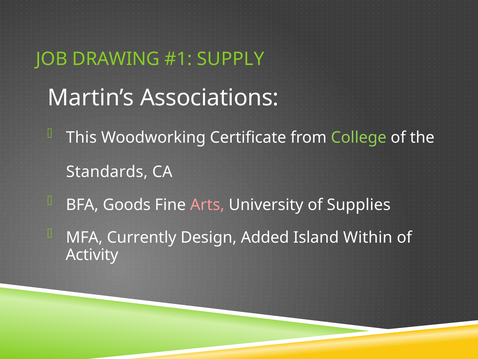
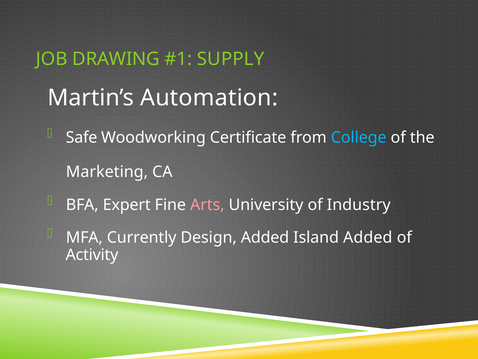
Associations: Associations -> Automation
This: This -> Safe
College colour: light green -> light blue
Standards: Standards -> Marketing
Goods: Goods -> Expert
Supplies: Supplies -> Industry
Island Within: Within -> Added
